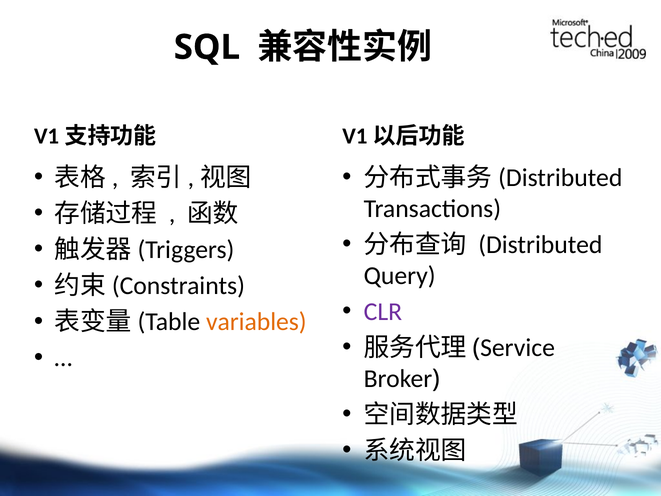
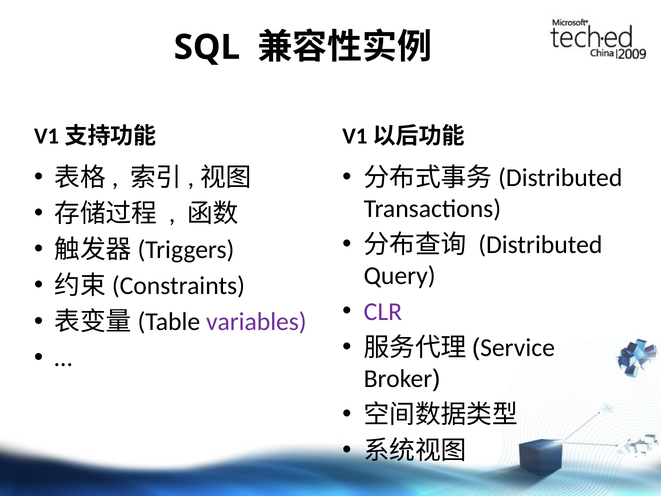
variables colour: orange -> purple
